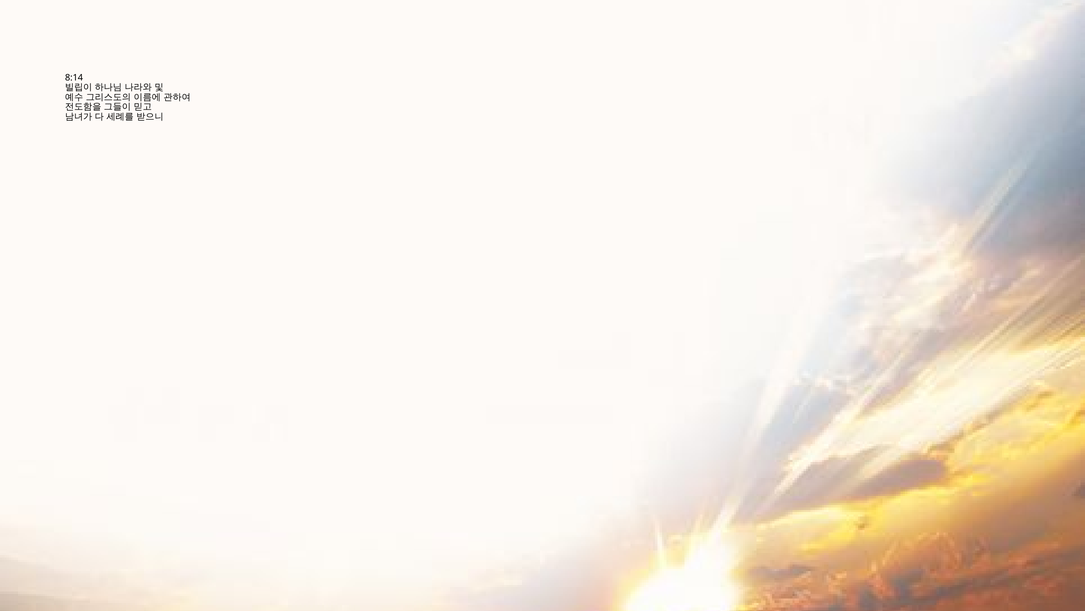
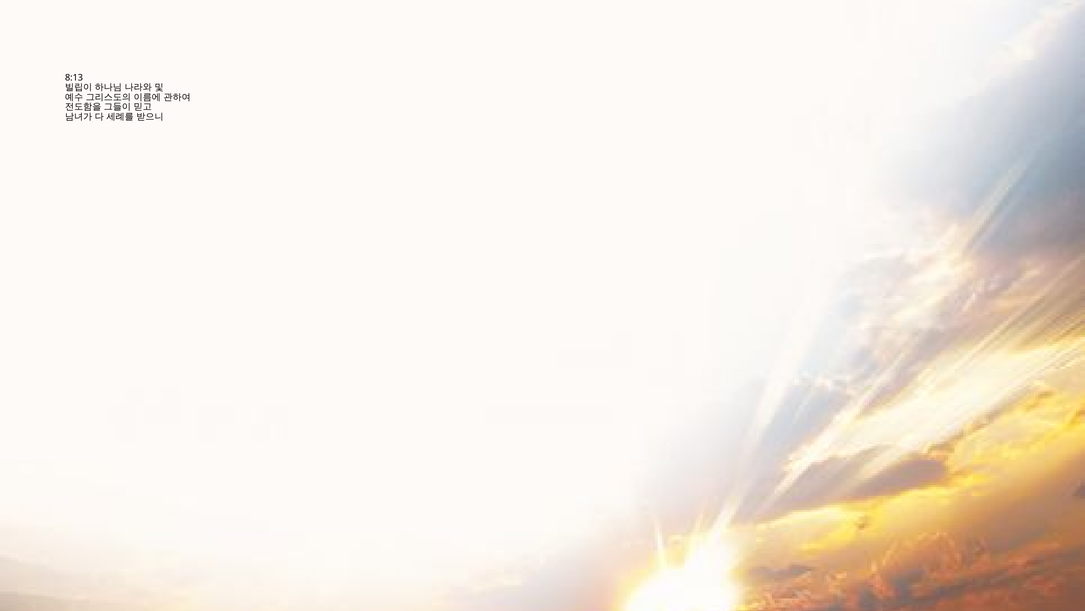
8:14: 8:14 -> 8:13
